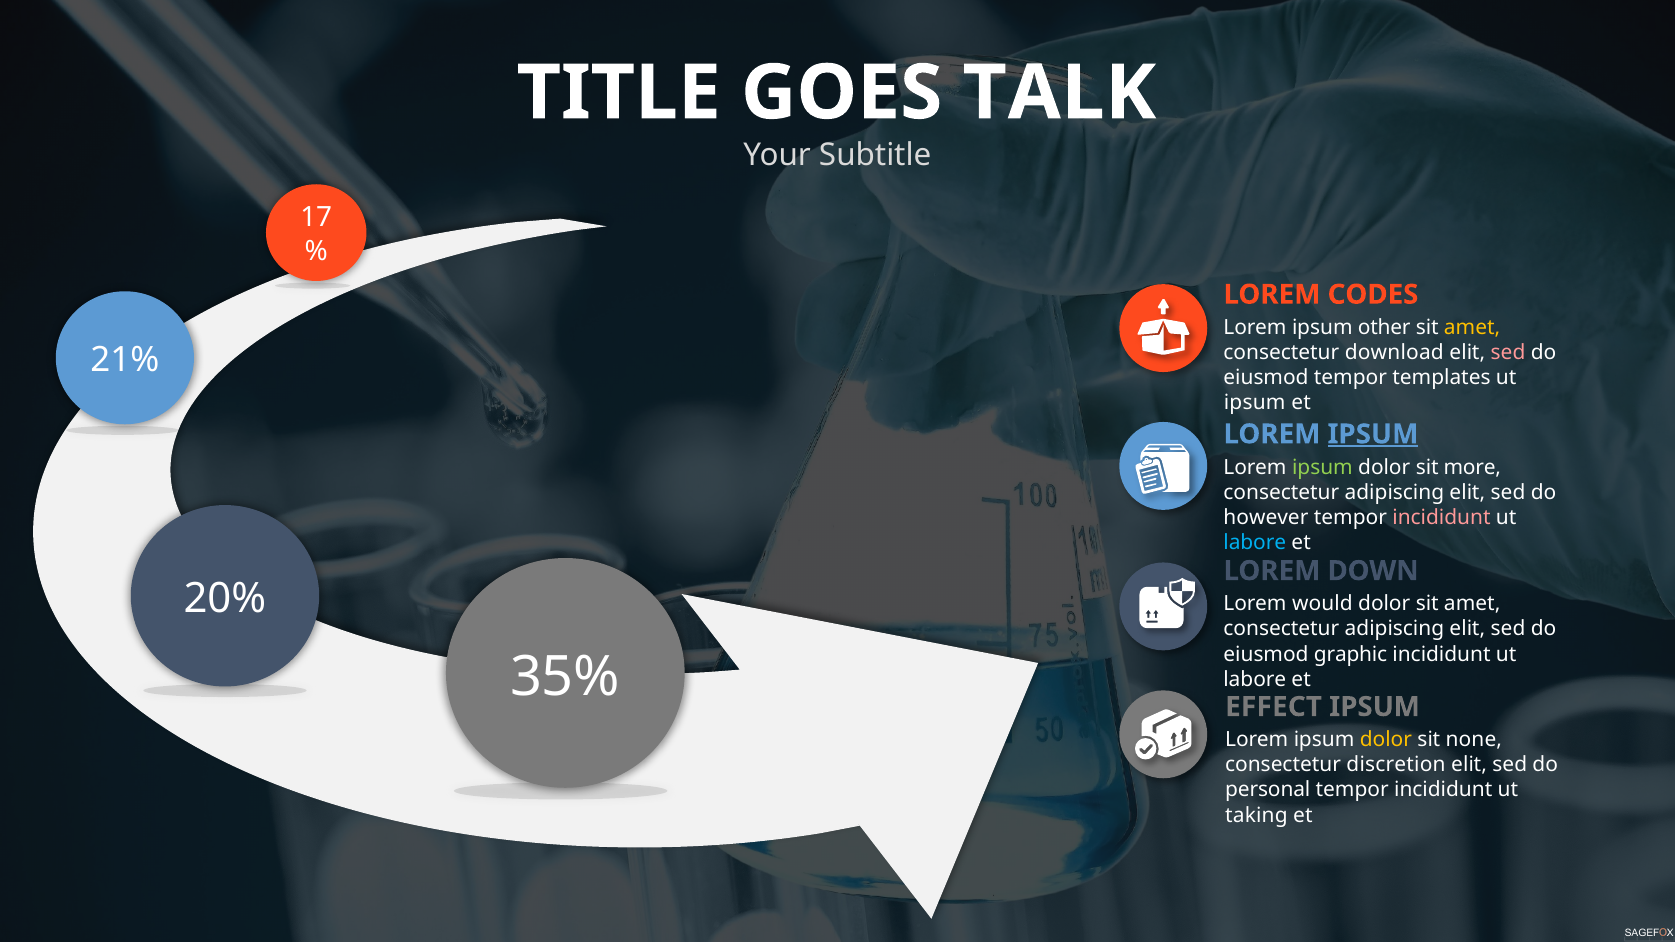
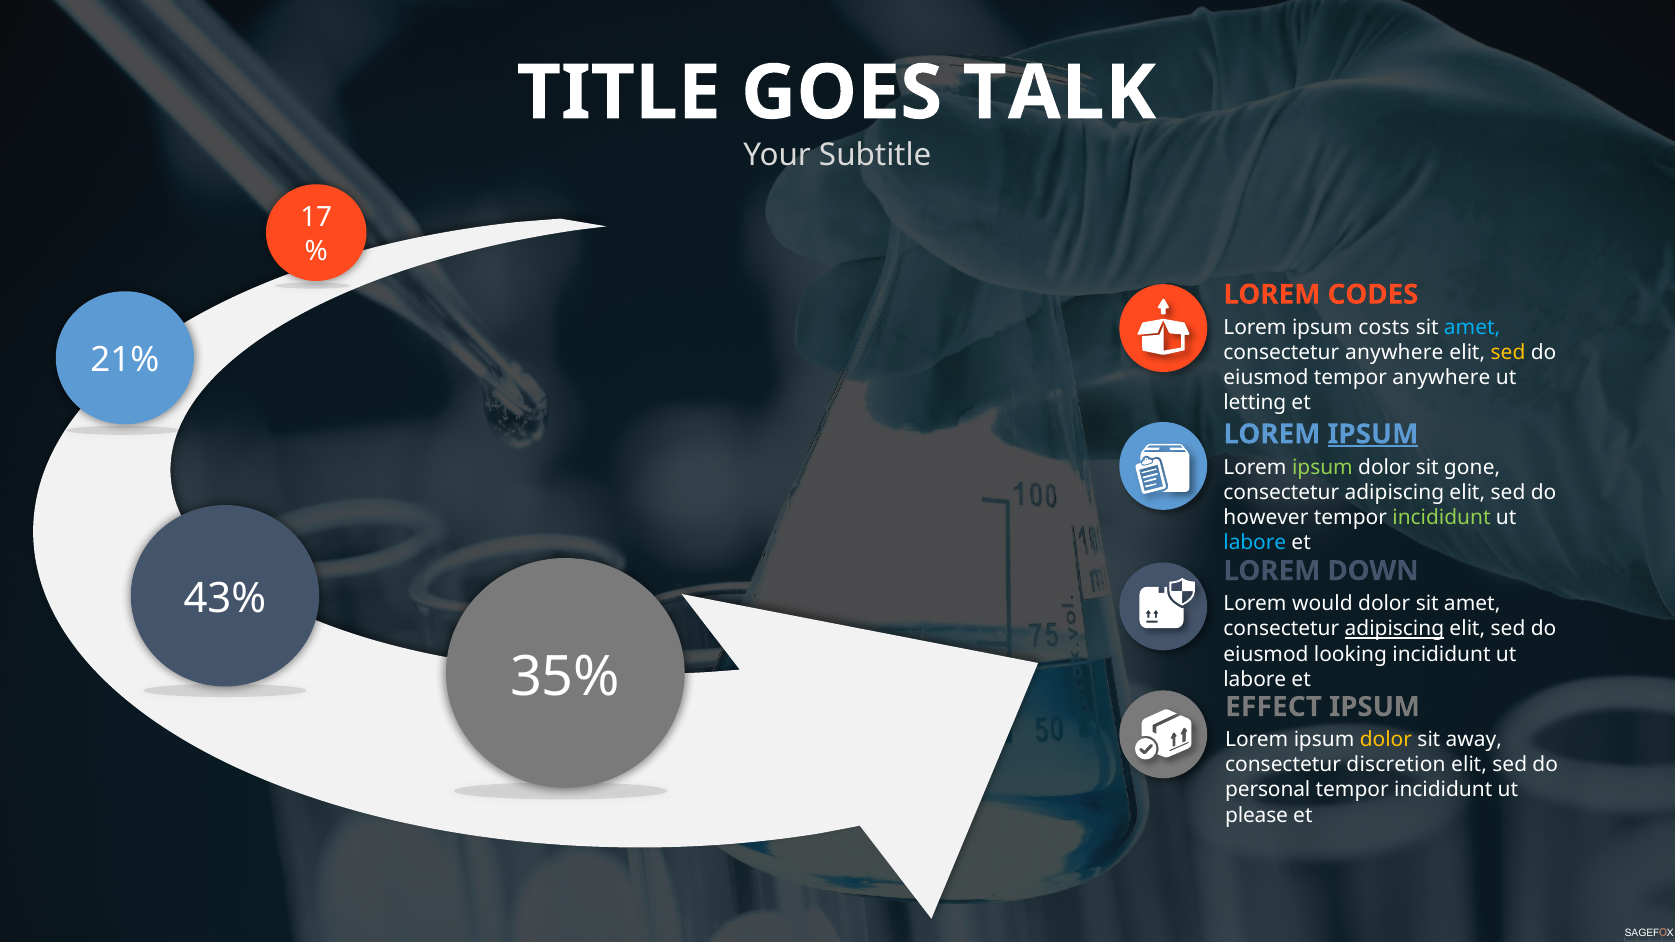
other: other -> costs
amet at (1472, 328) colour: yellow -> light blue
consectetur download: download -> anywhere
sed at (1508, 353) colour: pink -> yellow
tempor templates: templates -> anywhere
ipsum at (1255, 403): ipsum -> letting
more: more -> gone
incididunt at (1441, 518) colour: pink -> light green
20%: 20% -> 43%
adipiscing at (1394, 629) underline: none -> present
graphic: graphic -> looking
none: none -> away
taking: taking -> please
